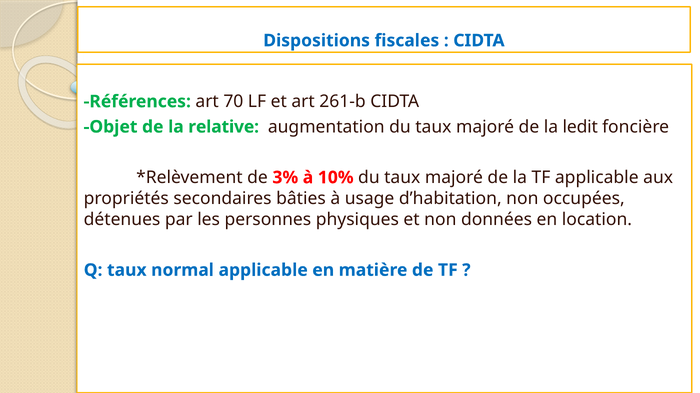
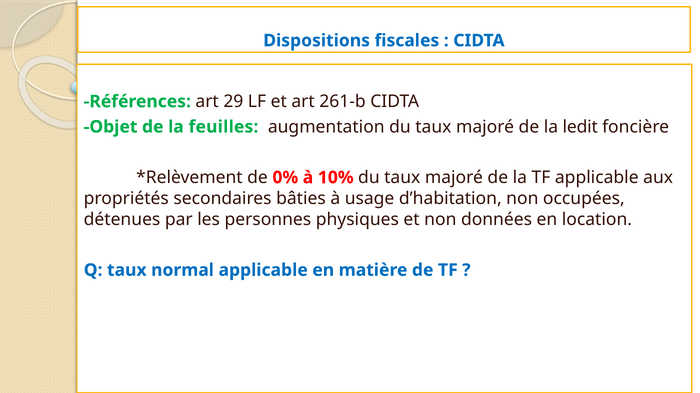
70: 70 -> 29
relative: relative -> feuilles
3%: 3% -> 0%
